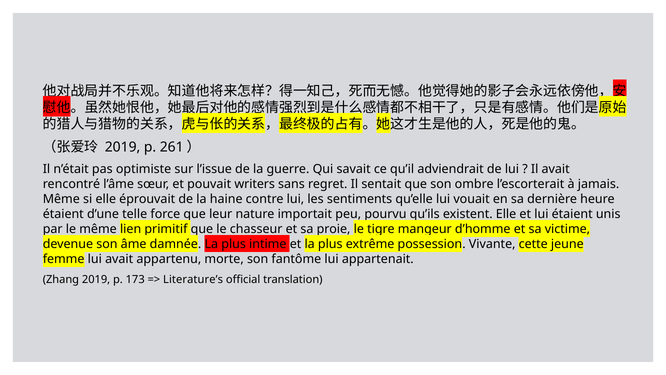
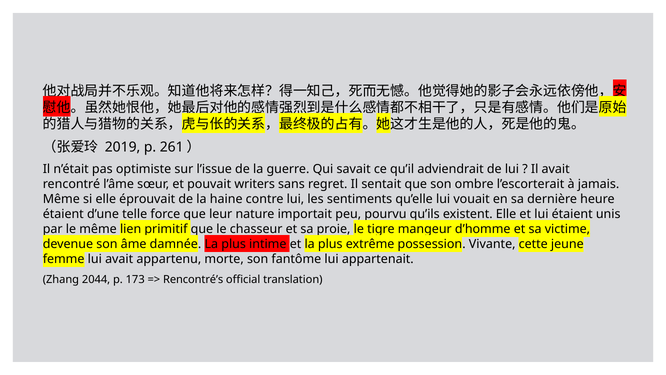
Zhang 2019: 2019 -> 2044
Literature’s: Literature’s -> Rencontré’s
